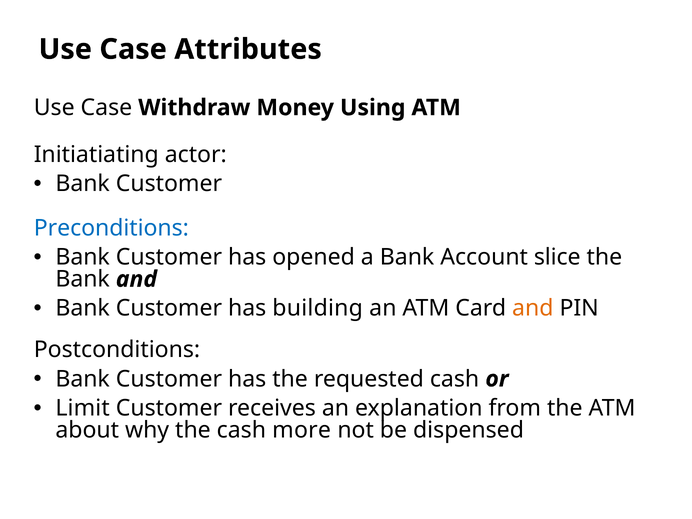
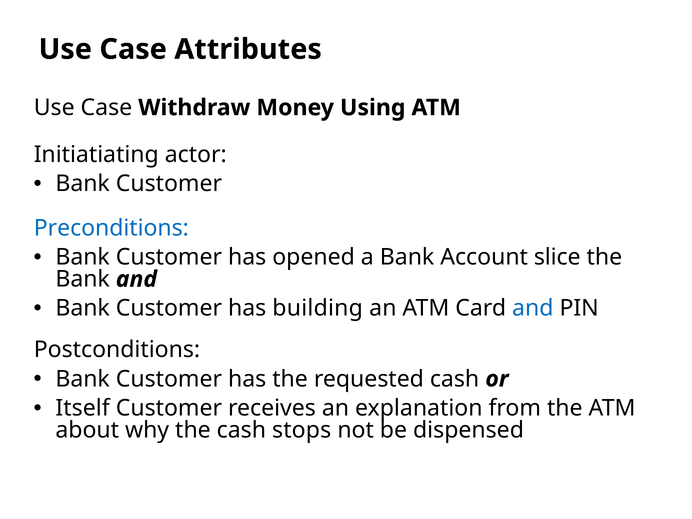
and at (533, 308) colour: orange -> blue
Limit: Limit -> Itself
more: more -> stops
